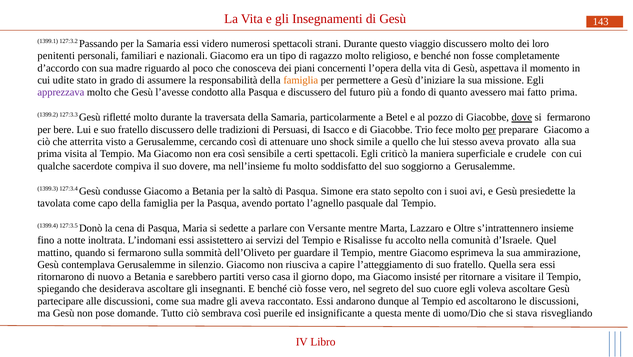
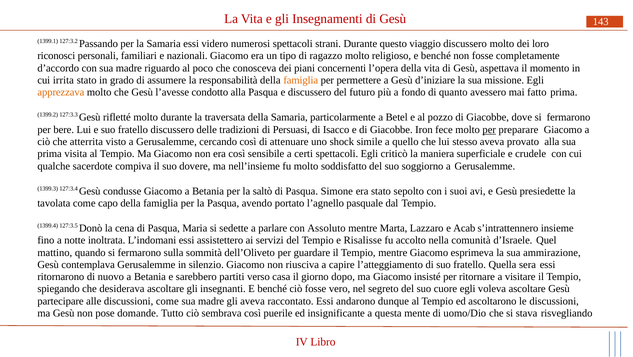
penitenti: penitenti -> riconosci
udite: udite -> irrita
apprezzava colour: purple -> orange
dove underline: present -> none
Trio: Trio -> Iron
Versante: Versante -> Assoluto
Oltre: Oltre -> Acab
